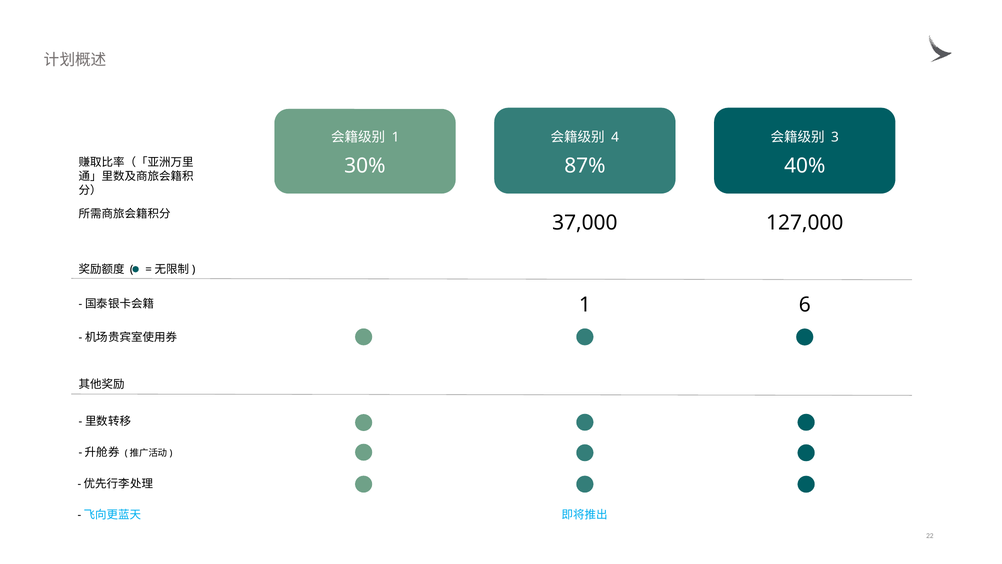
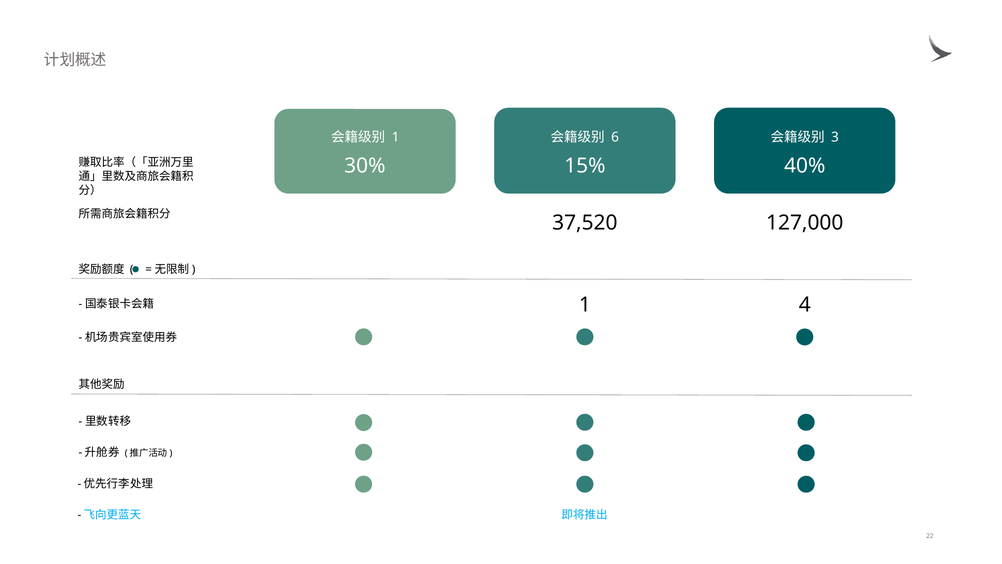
4: 4 -> 6
87%: 87% -> 15%
37,000: 37,000 -> 37,520
6: 6 -> 4
